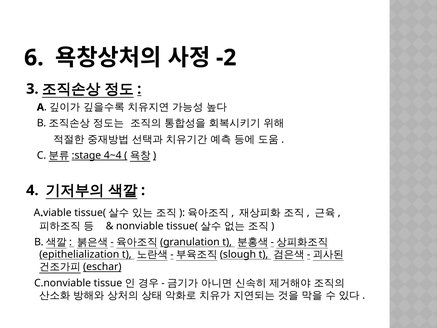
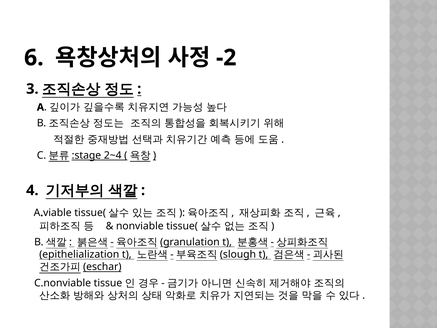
4~4: 4~4 -> 2~4
